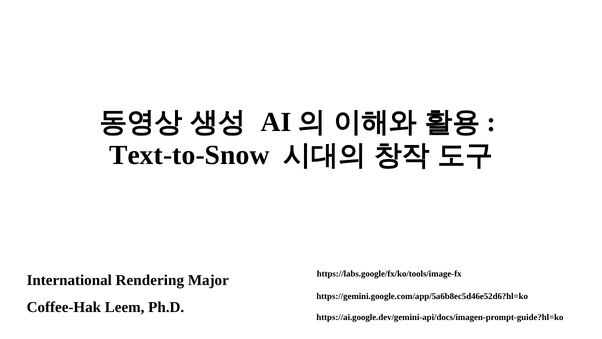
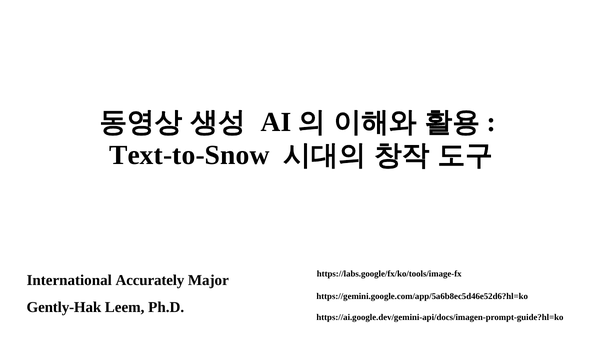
Rendering: Rendering -> Accurately
Coffee-Hak: Coffee-Hak -> Gently-Hak
